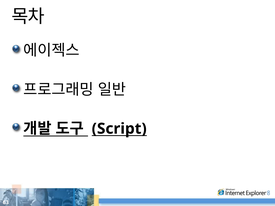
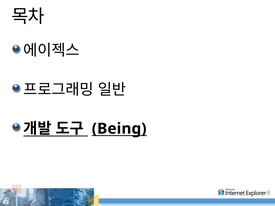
Script: Script -> Being
